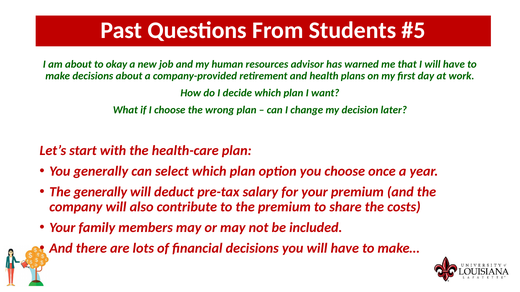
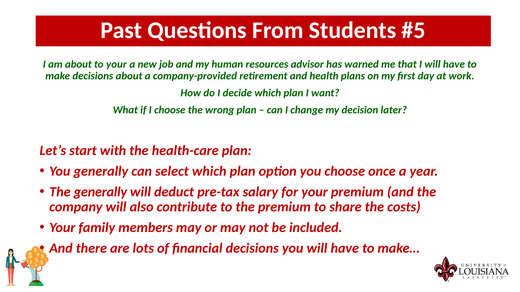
to okay: okay -> your
